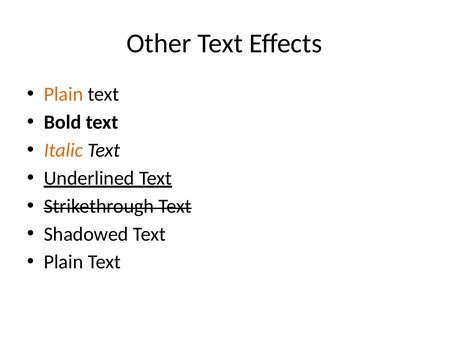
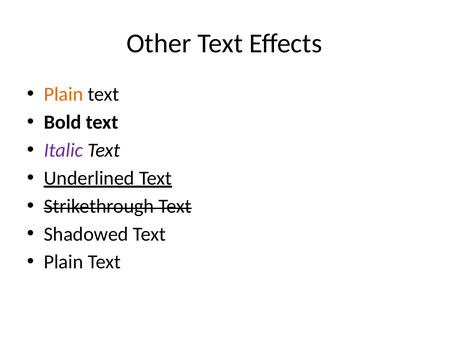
Italic colour: orange -> purple
